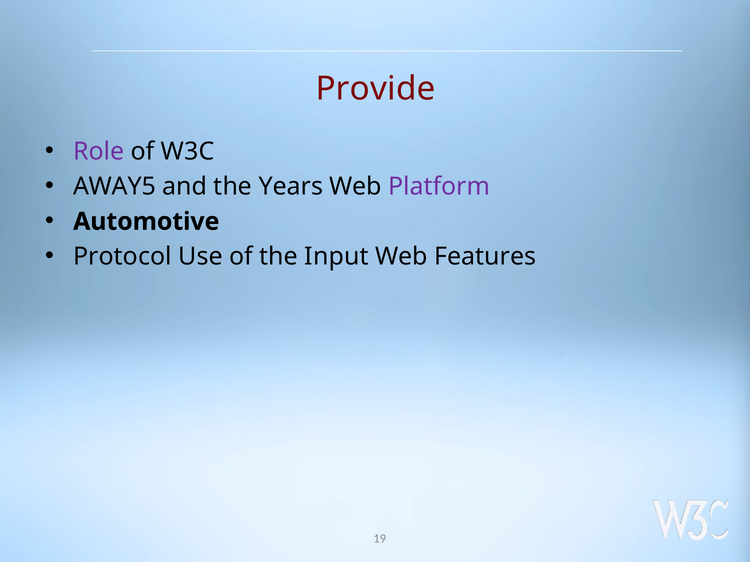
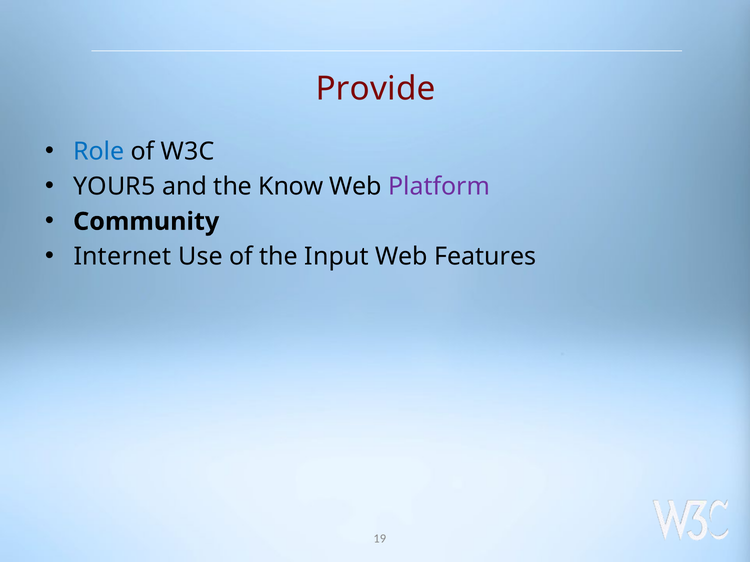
Role colour: purple -> blue
AWAY5: AWAY5 -> YOUR5
Years: Years -> Know
Automotive: Automotive -> Community
Protocol: Protocol -> Internet
